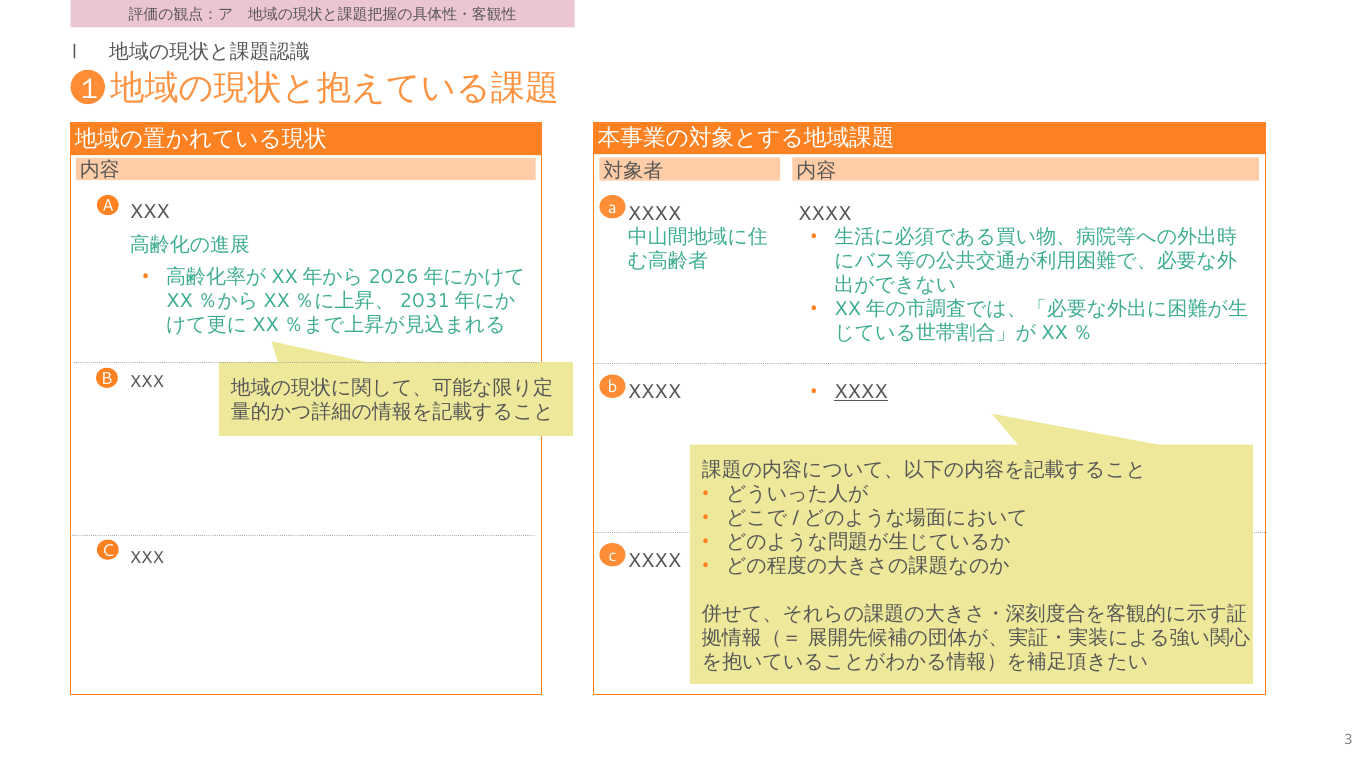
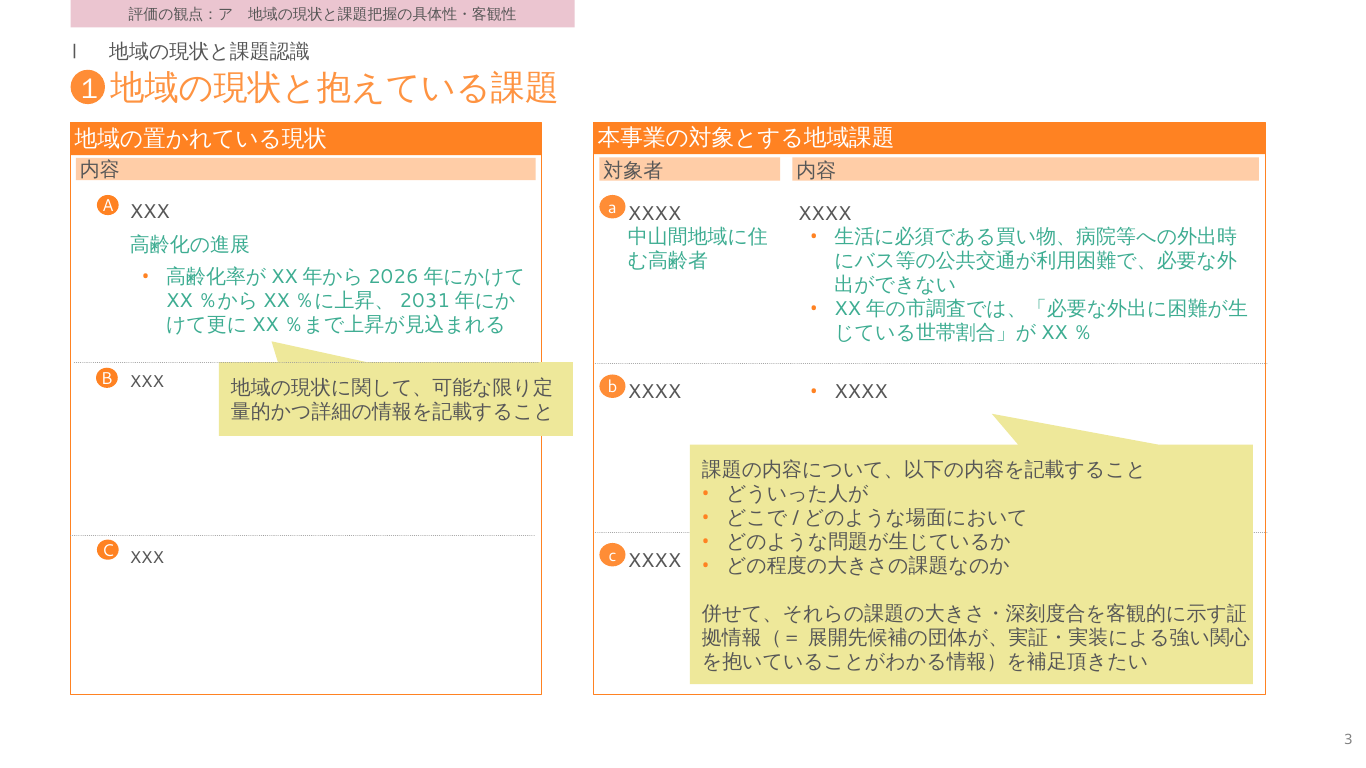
XXXX at (861, 392) underline: present -> none
